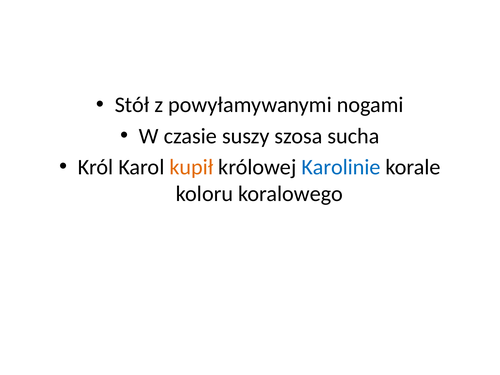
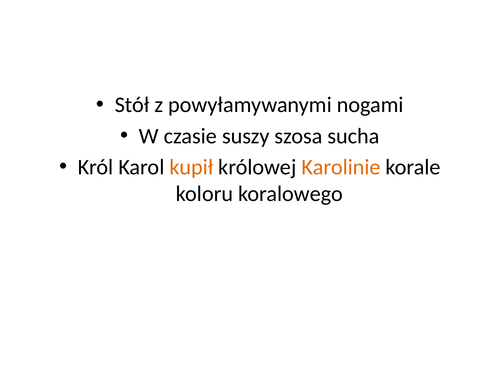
Karolinie colour: blue -> orange
